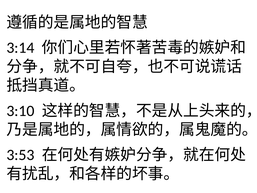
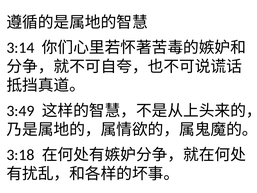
3:10: 3:10 -> 3:49
3:53: 3:53 -> 3:18
